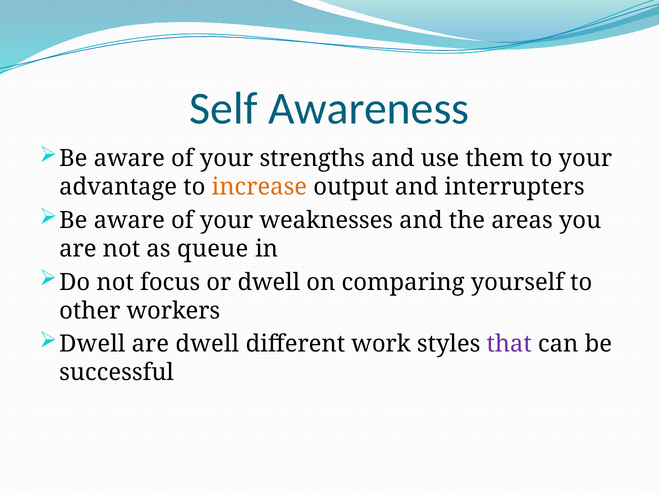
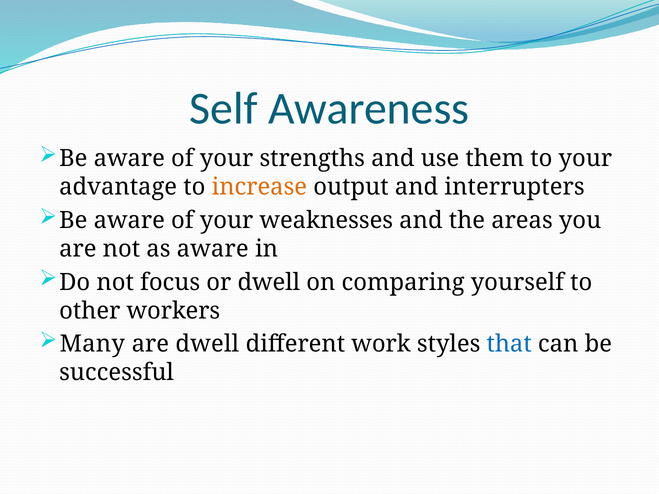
as queue: queue -> aware
Dwell at (92, 344): Dwell -> Many
that colour: purple -> blue
